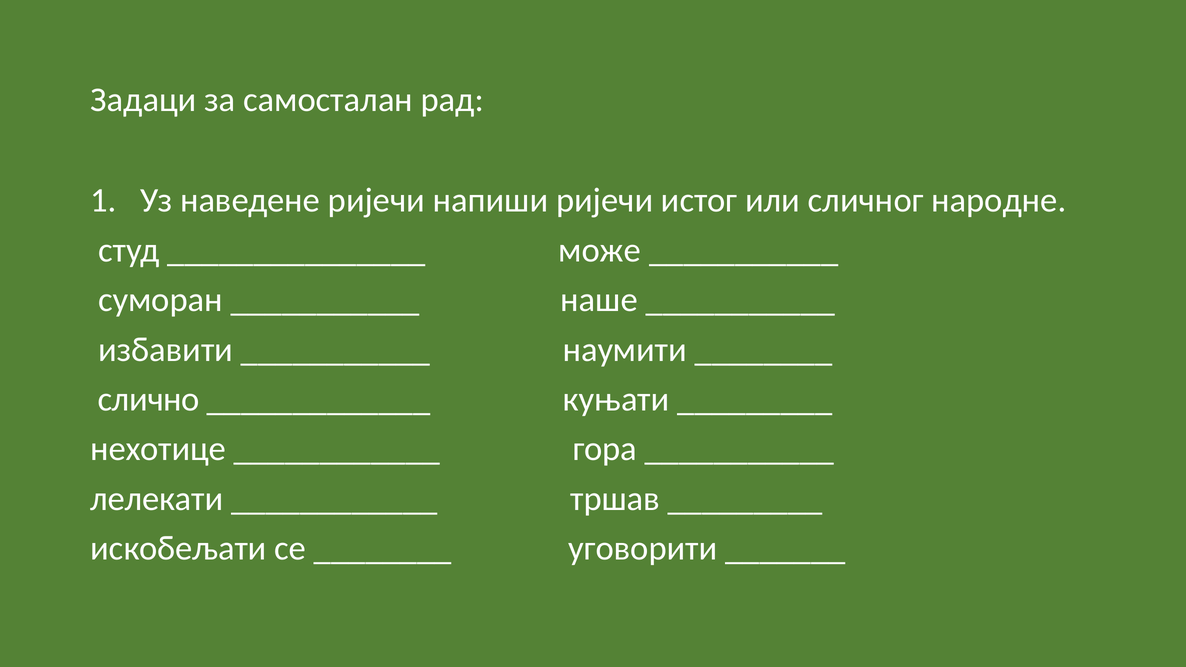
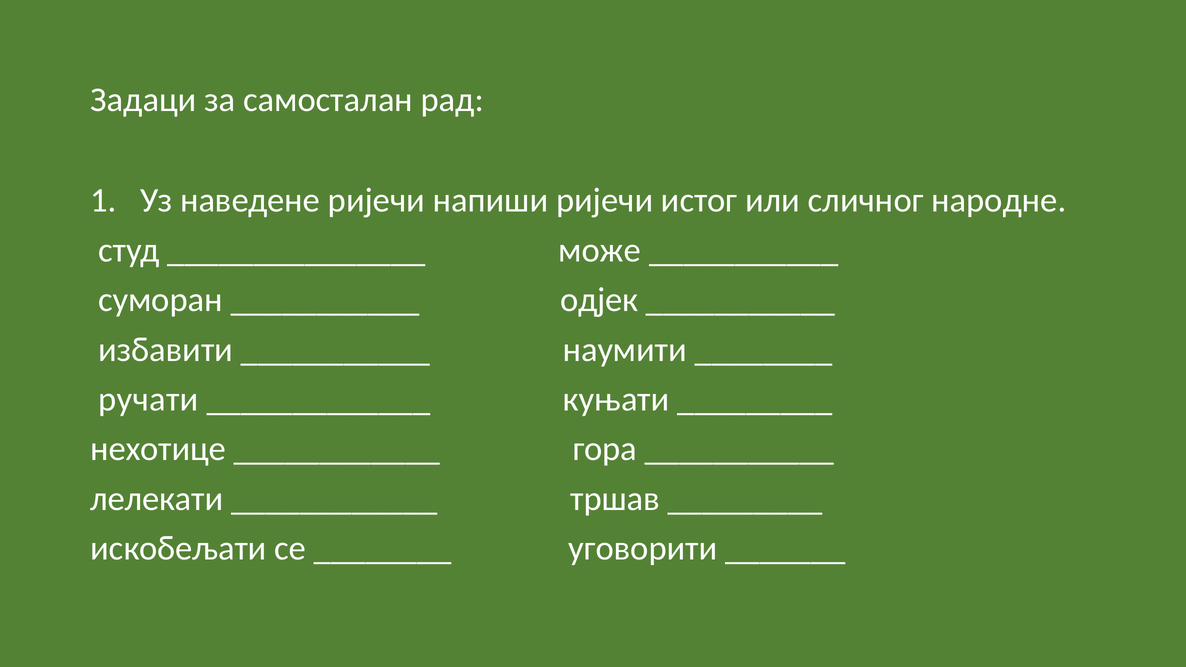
наше: наше -> одјек
слично: слично -> ручати
